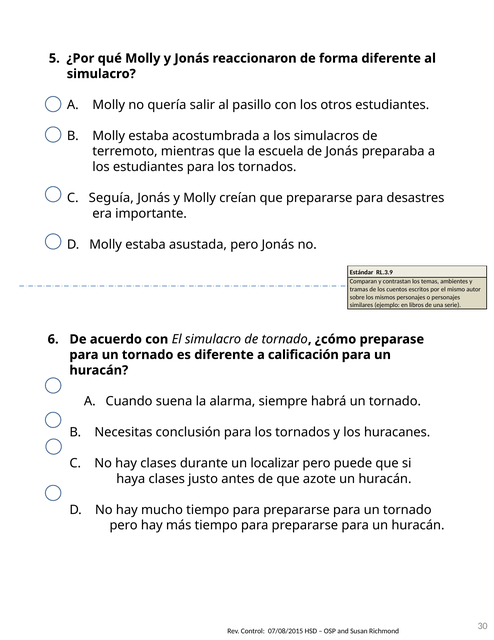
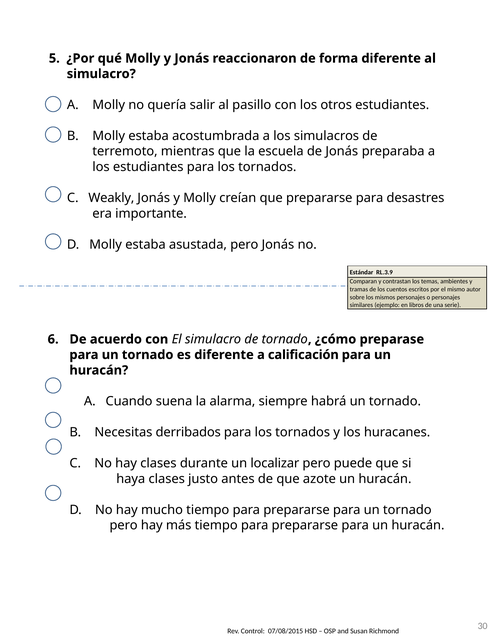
Seguía: Seguía -> Weakly
conclusión: conclusión -> derribados
